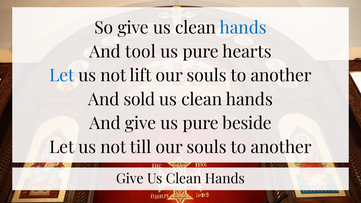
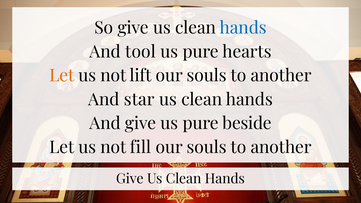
Let at (62, 76) colour: blue -> orange
sold: sold -> star
till: till -> fill
